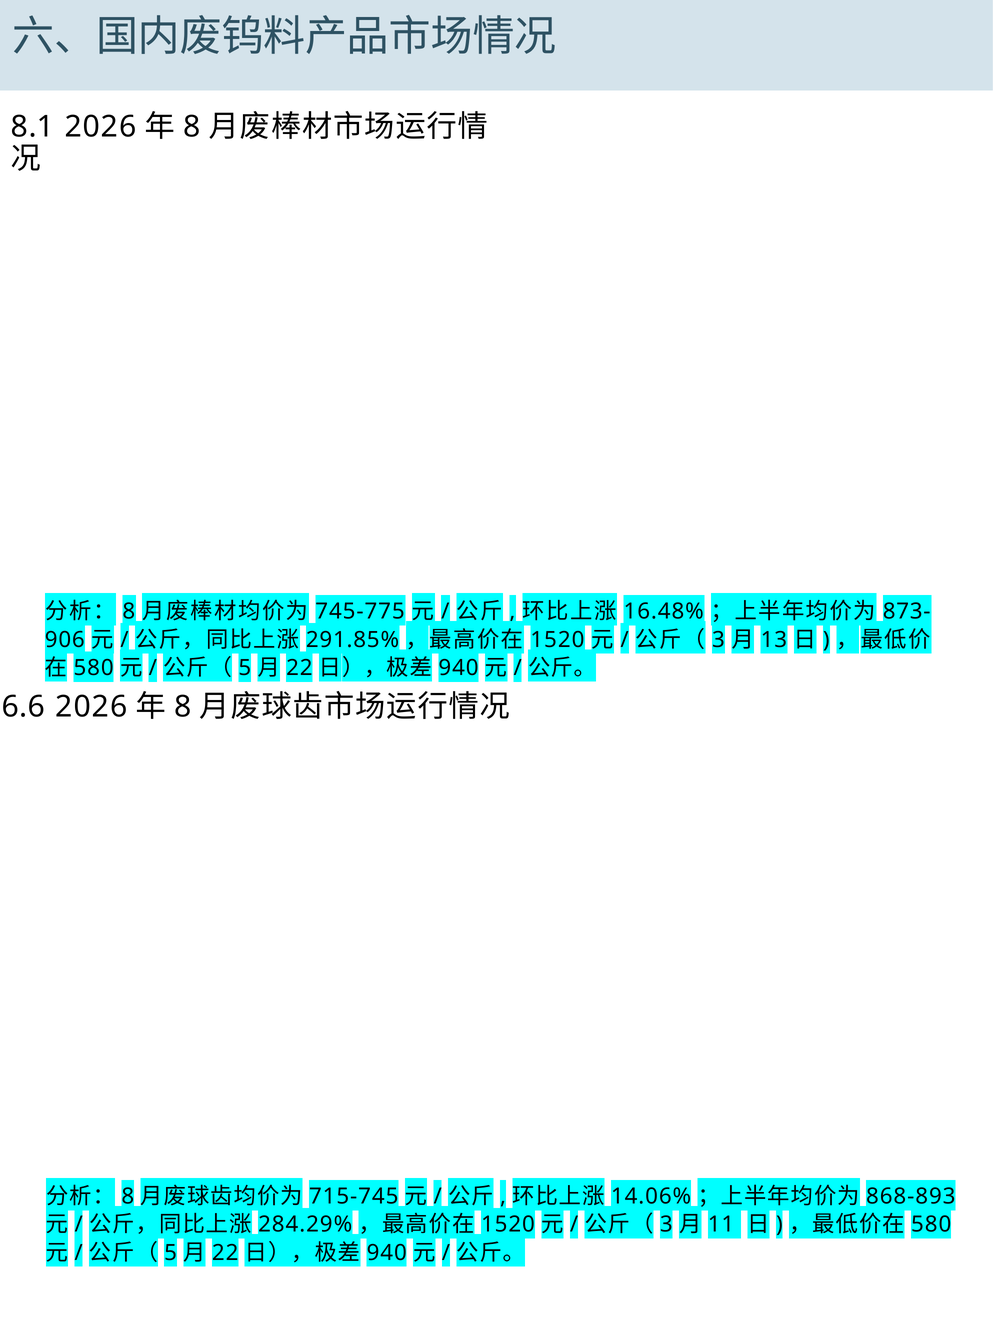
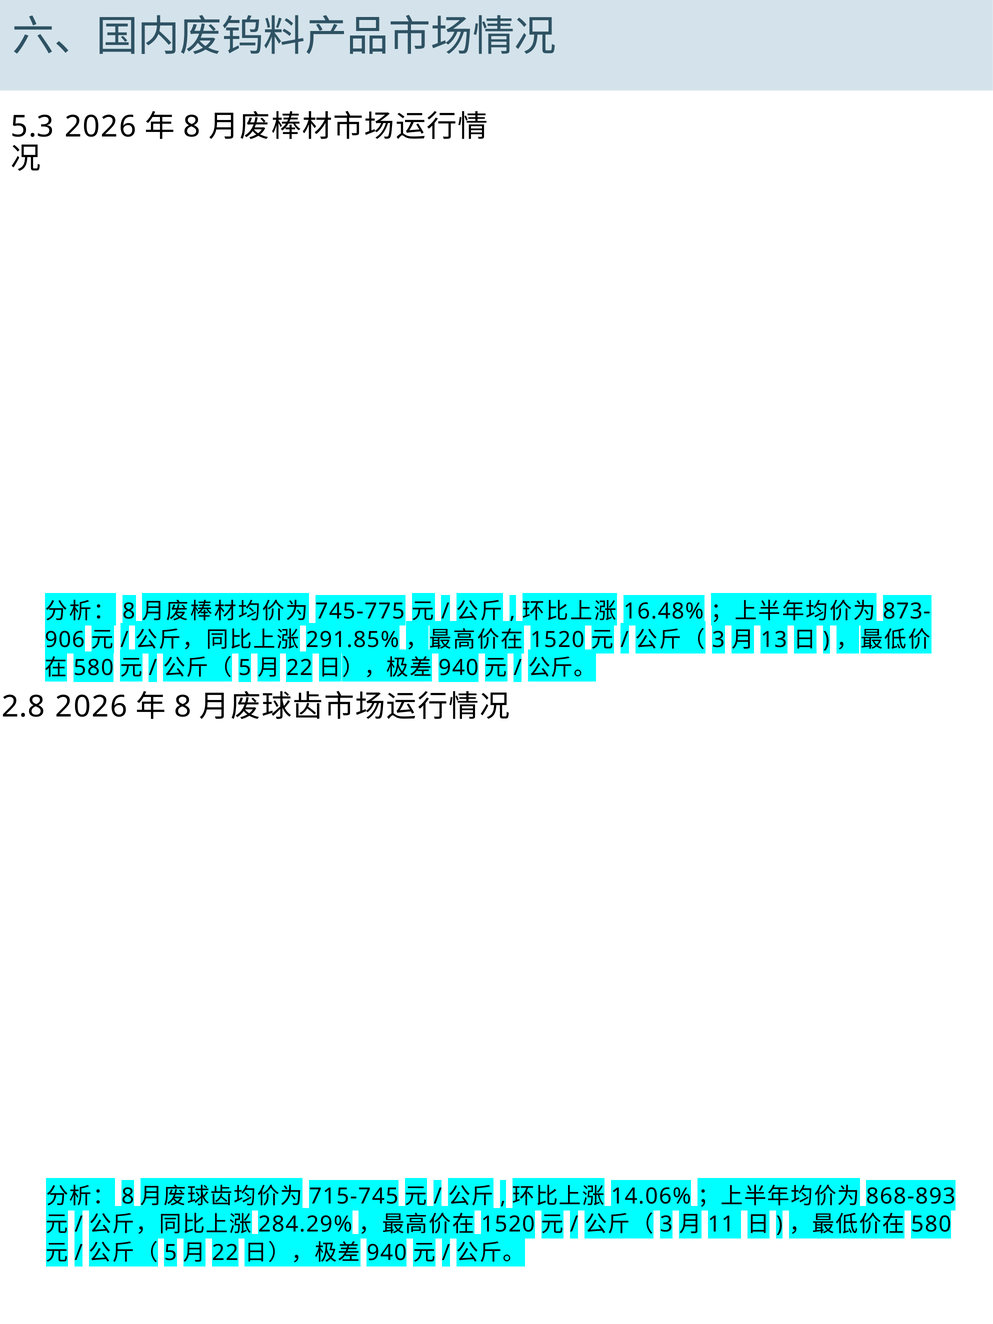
8.1: 8.1 -> 5.3
6.6: 6.6 -> 2.8
